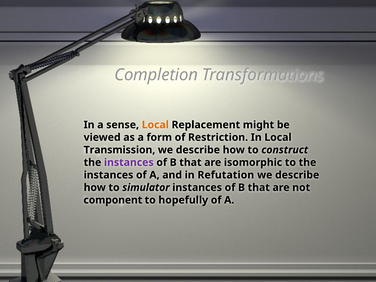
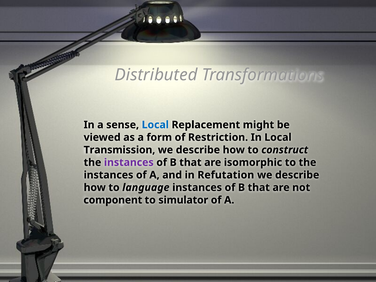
Completion: Completion -> Distributed
Local at (155, 125) colour: orange -> blue
simulator: simulator -> language
hopefully: hopefully -> simulator
